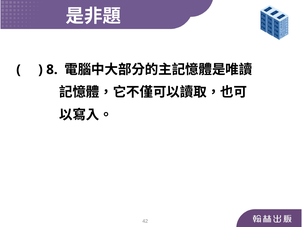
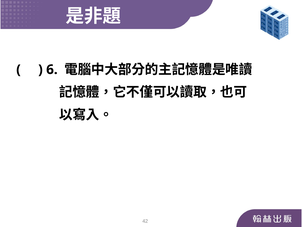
8: 8 -> 6
